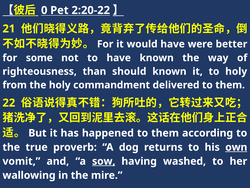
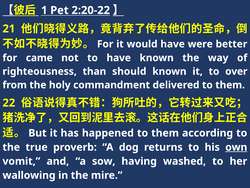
0: 0 -> 1
some: some -> came
to holy: holy -> over
sow underline: present -> none
